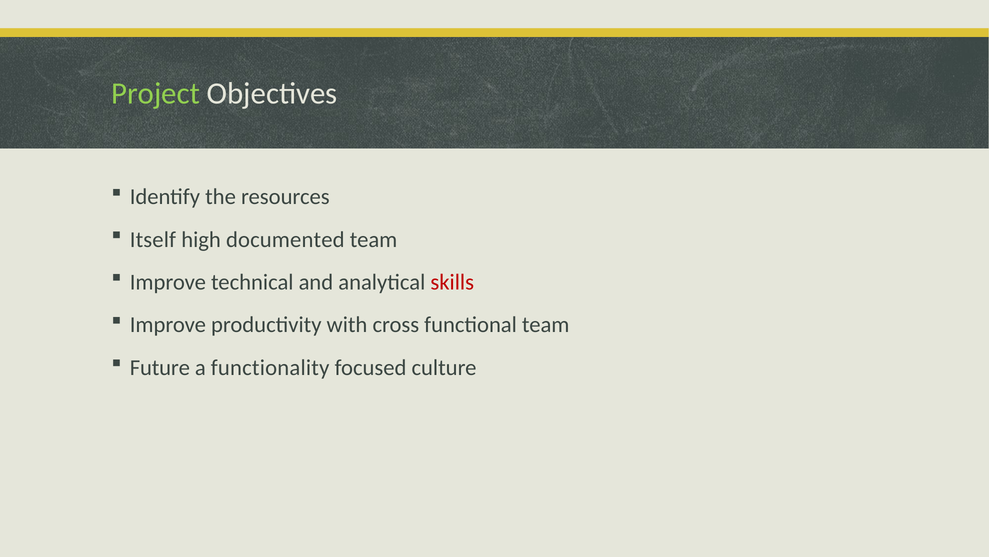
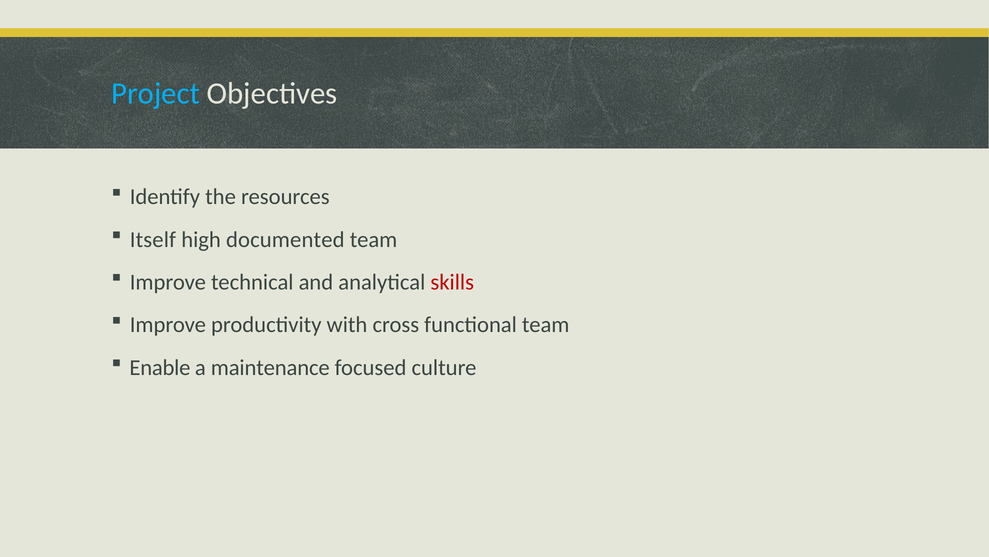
Project colour: light green -> light blue
Future: Future -> Enable
functionality: functionality -> maintenance
